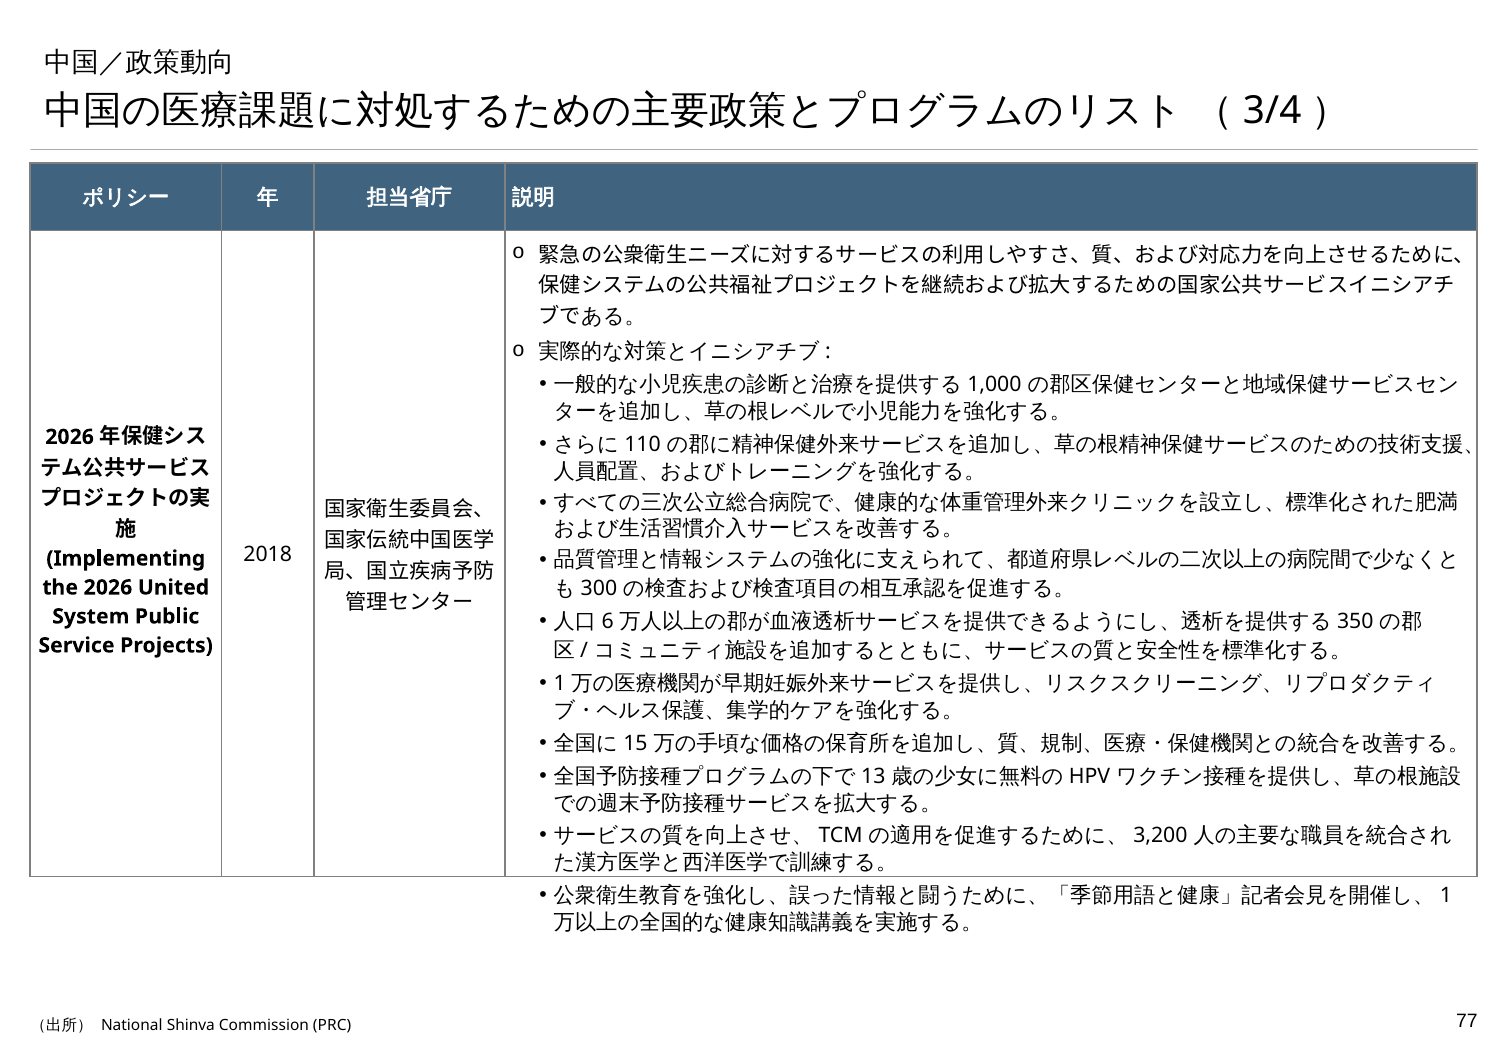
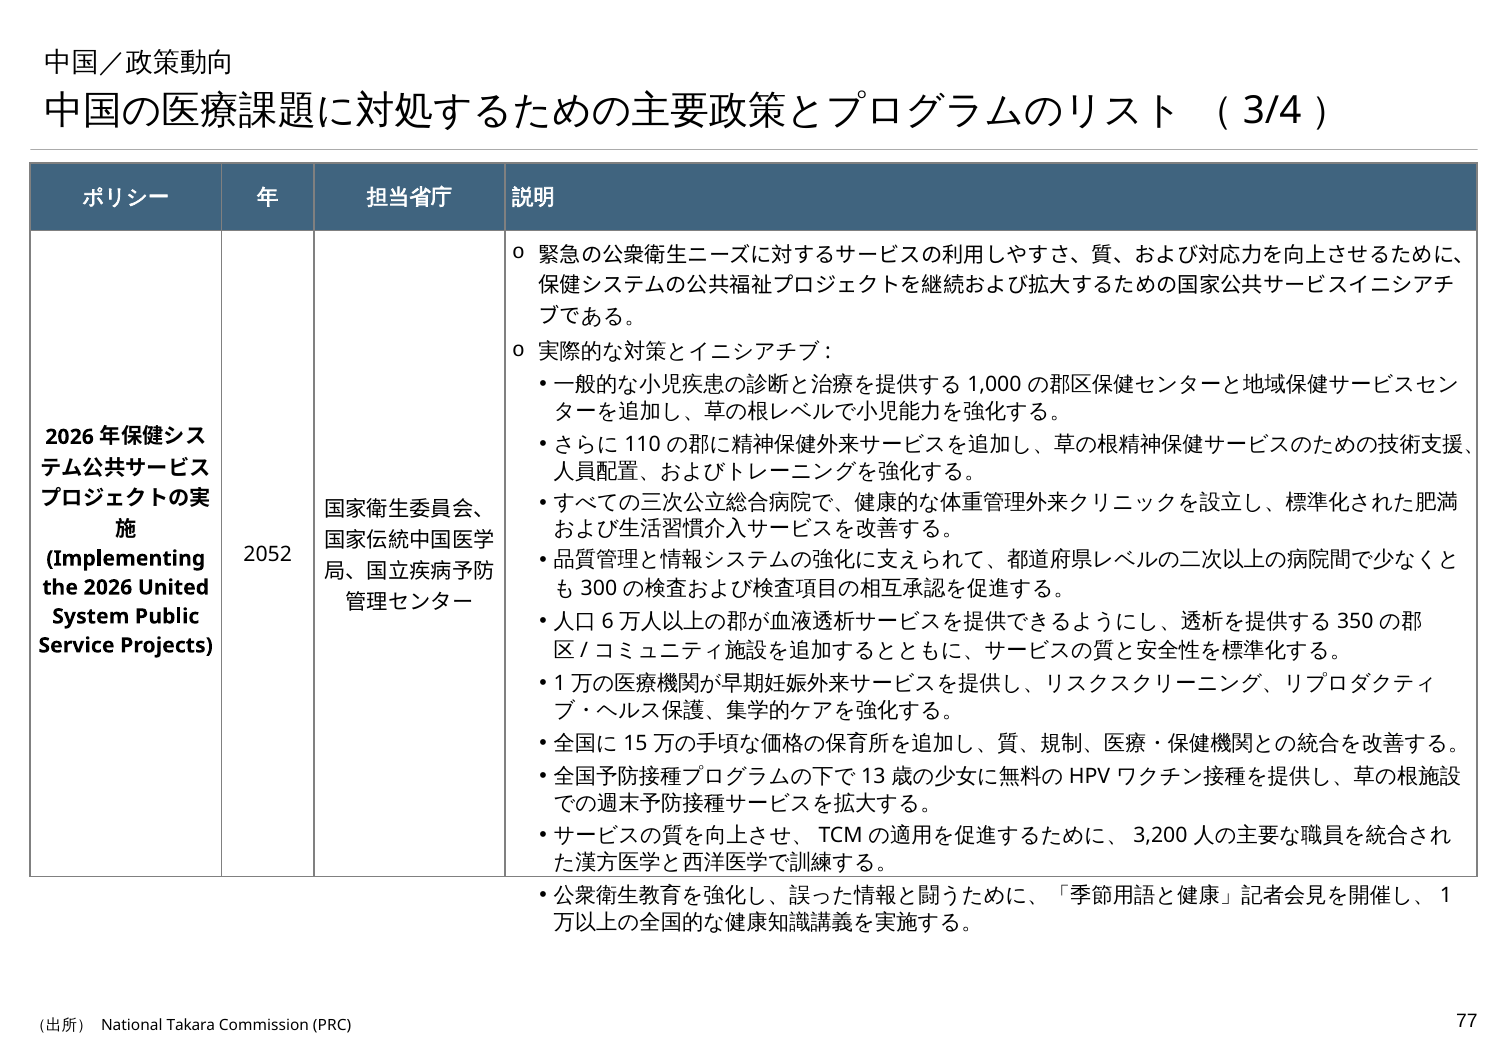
2018: 2018 -> 2052
Shinva: Shinva -> Takara
